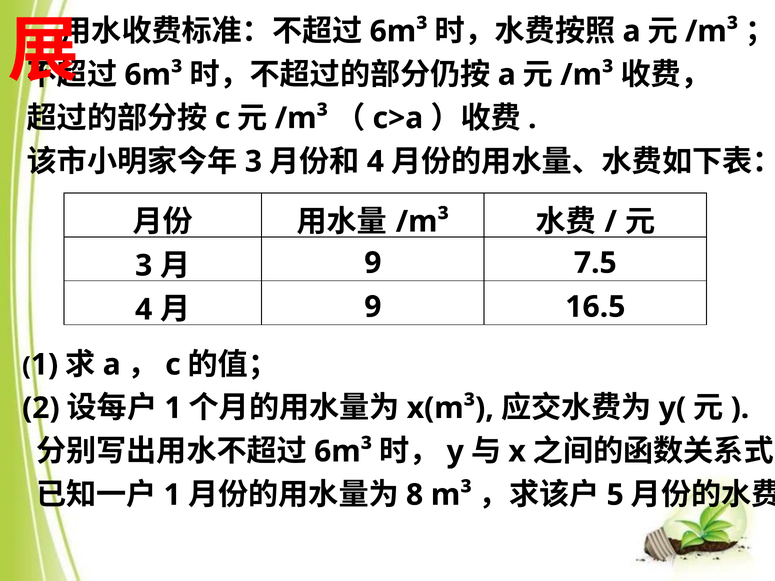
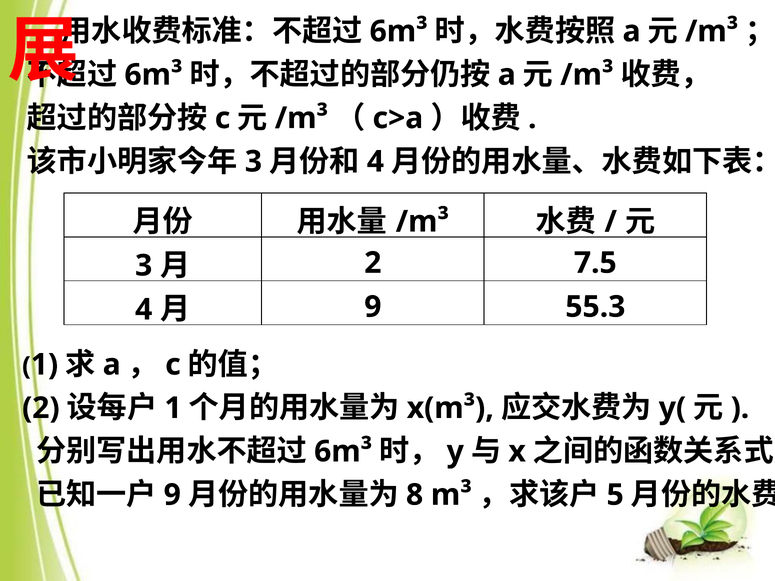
9 at (373, 263): 9 -> 2
16.5: 16.5 -> 55.3
1 at (172, 495): 1 -> 9
